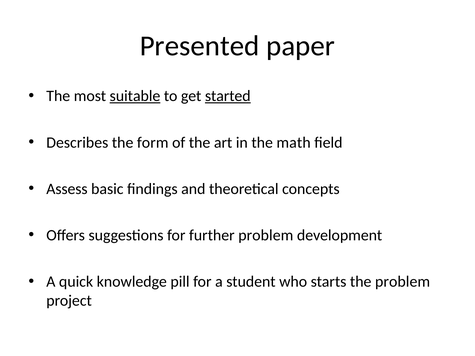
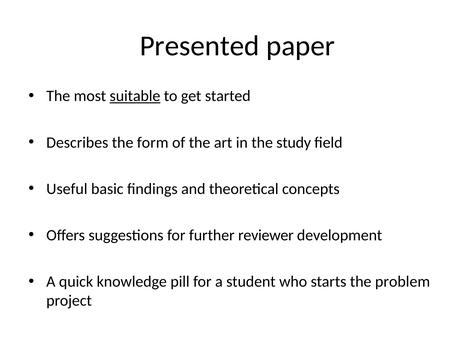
started underline: present -> none
math: math -> study
Assess: Assess -> Useful
further problem: problem -> reviewer
